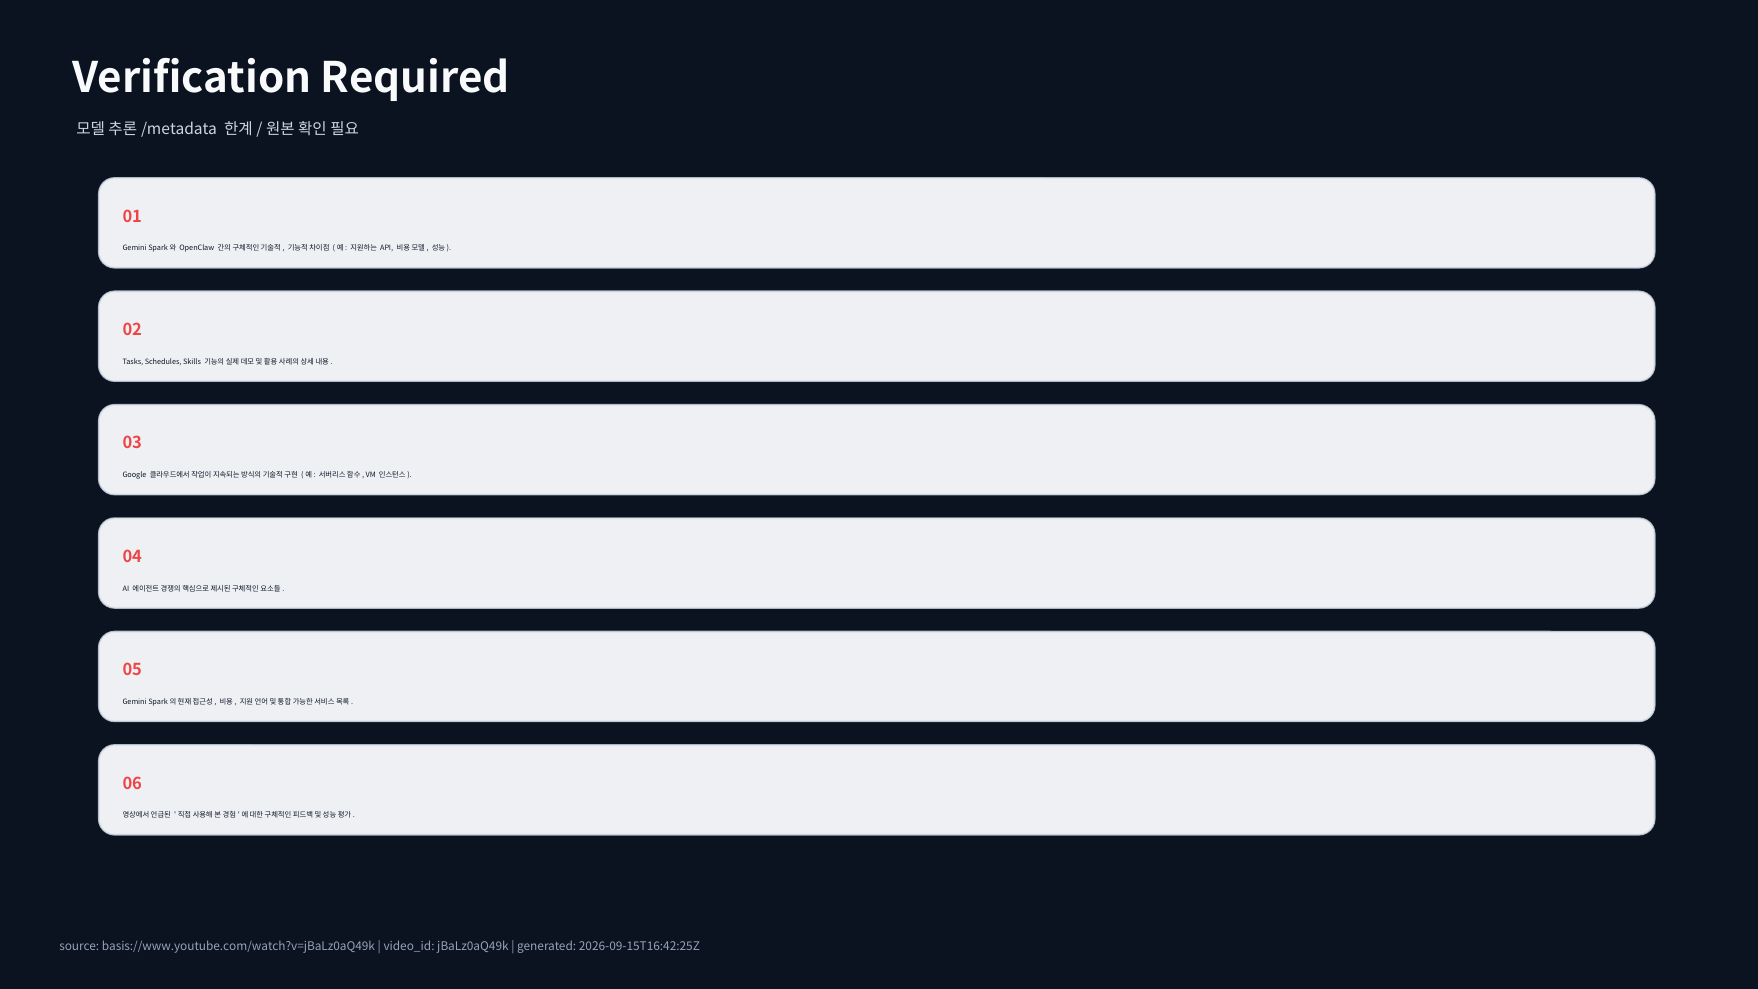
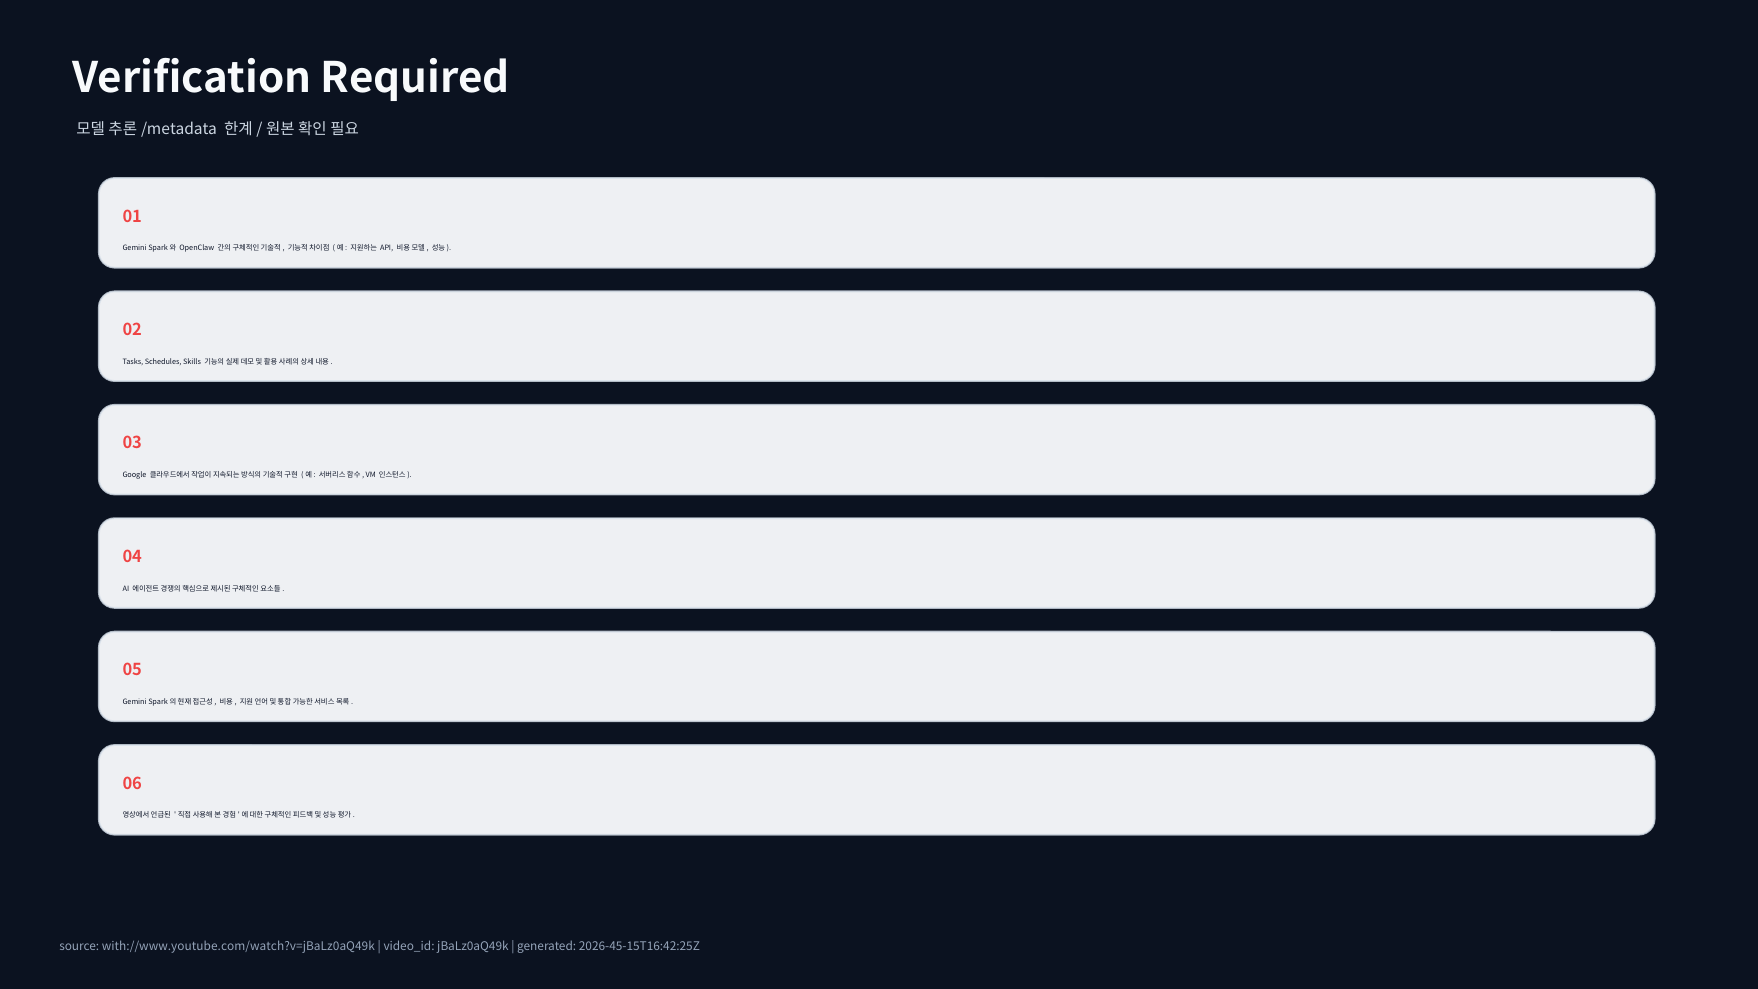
basis://www.youtube.com/watch?v=jBaLz0aQ49k: basis://www.youtube.com/watch?v=jBaLz0aQ49k -> with://www.youtube.com/watch?v=jBaLz0aQ49k
2026-09-15T16:42:25Z: 2026-09-15T16:42:25Z -> 2026-45-15T16:42:25Z
